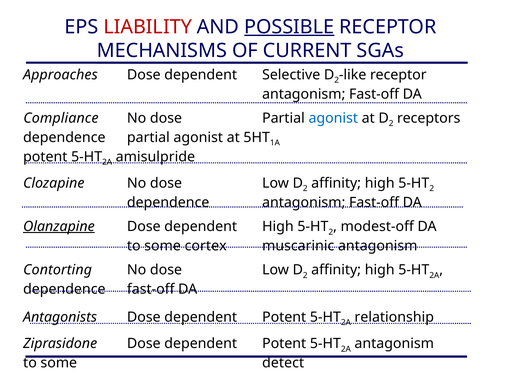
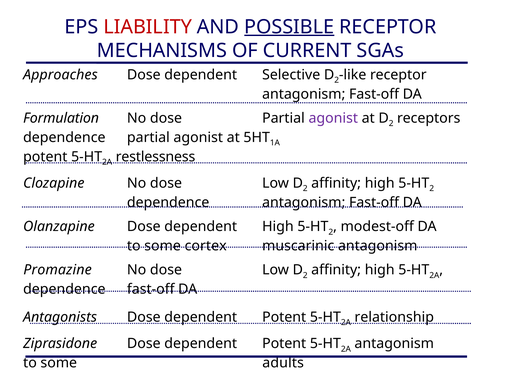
Compliance: Compliance -> Formulation
agonist at (333, 118) colour: blue -> purple
amisulpride: amisulpride -> restlessness
Olanzapine underline: present -> none
Contorting: Contorting -> Promazine
detect: detect -> adults
